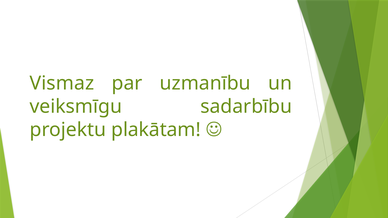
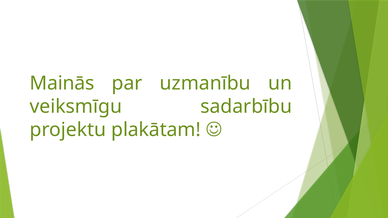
Vismaz: Vismaz -> Mainās
